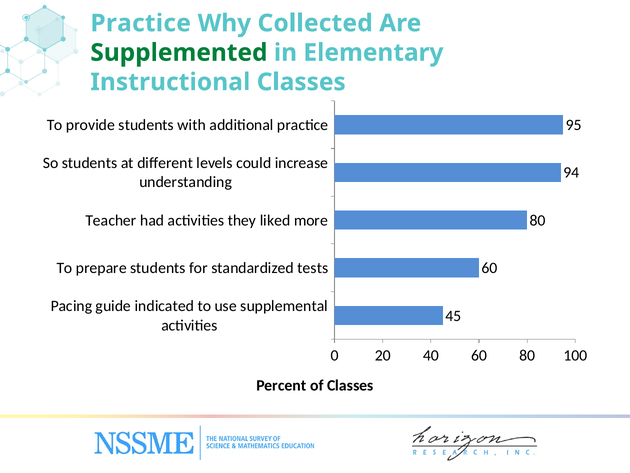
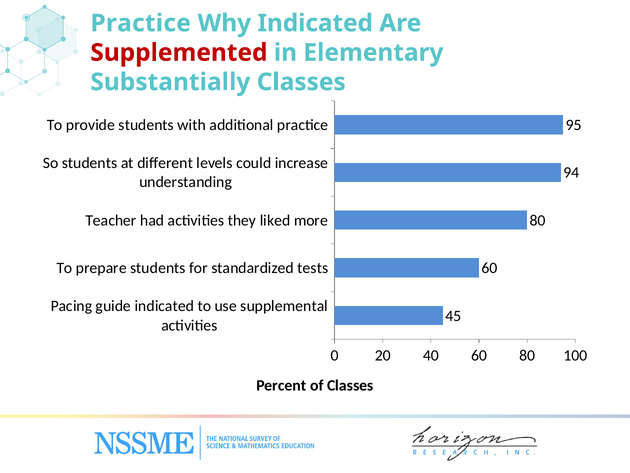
Why Collected: Collected -> Indicated
Supplemented colour: green -> red
Instructional: Instructional -> Substantially
